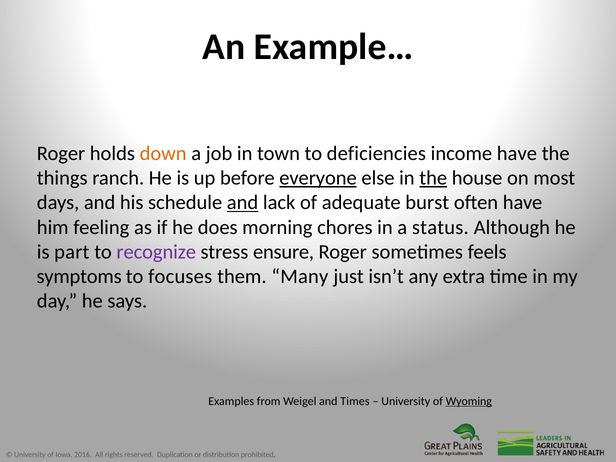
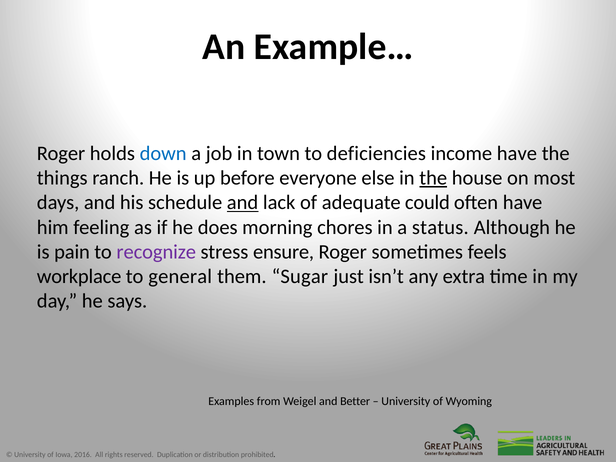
down colour: orange -> blue
everyone underline: present -> none
burst: burst -> could
part: part -> pain
symptoms: symptoms -> workplace
focuses: focuses -> general
Many: Many -> Sugar
Times: Times -> Better
Wyoming underline: present -> none
